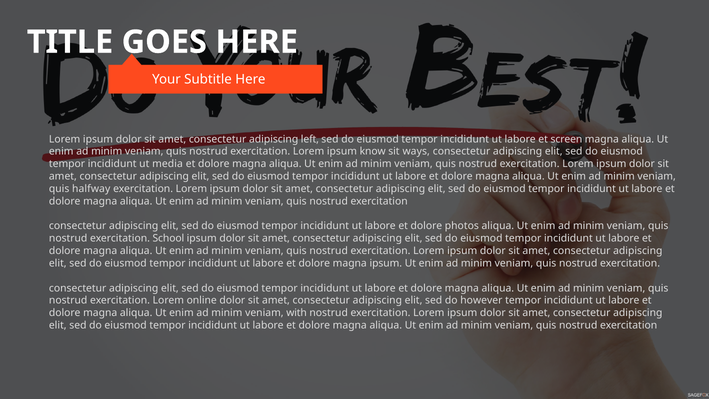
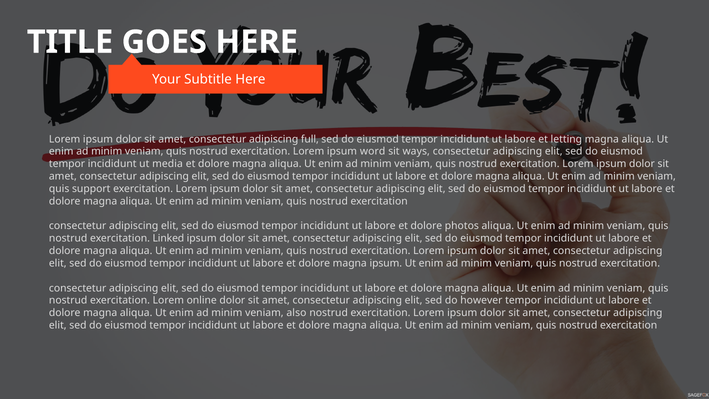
left: left -> full
screen: screen -> letting
know: know -> word
halfway: halfway -> support
School: School -> Linked
with: with -> also
